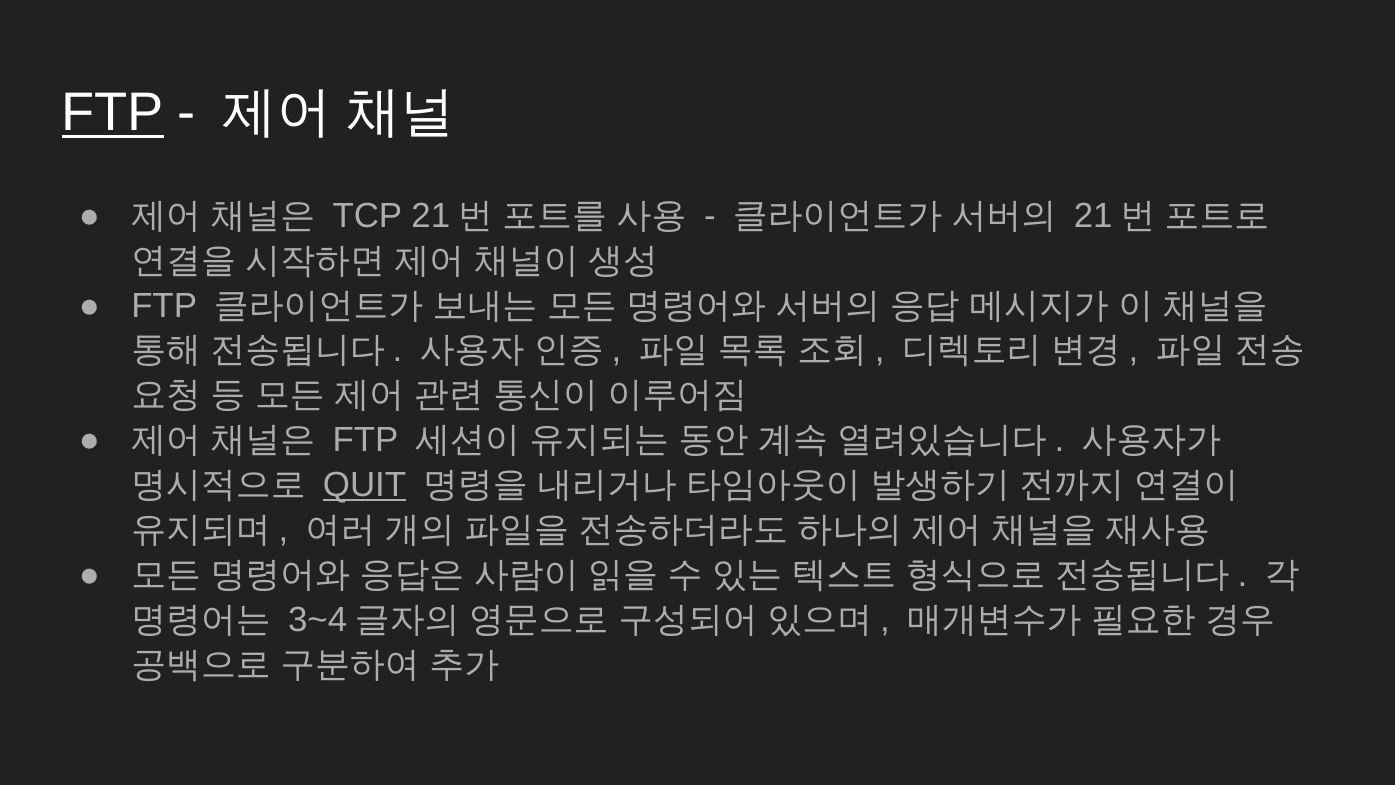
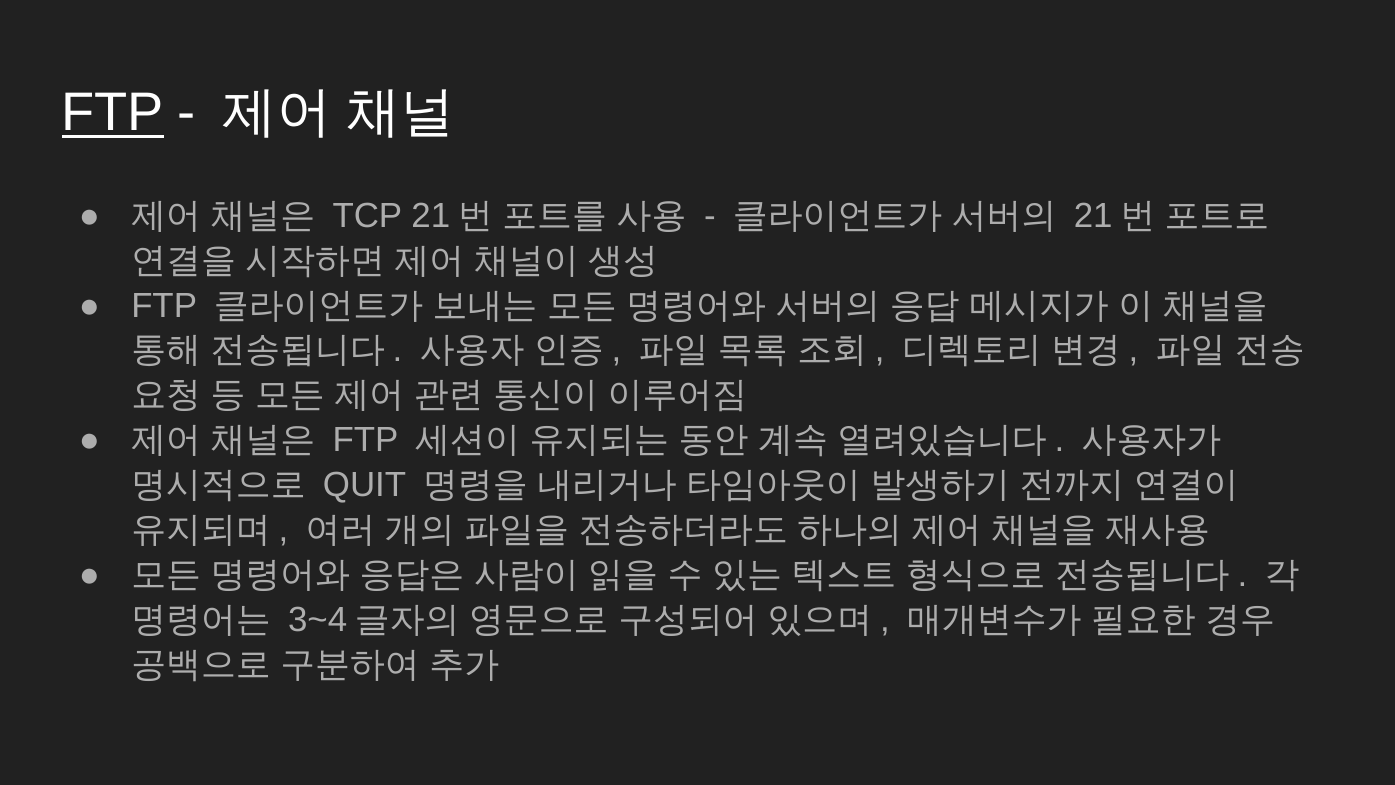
QUIT underline: present -> none
